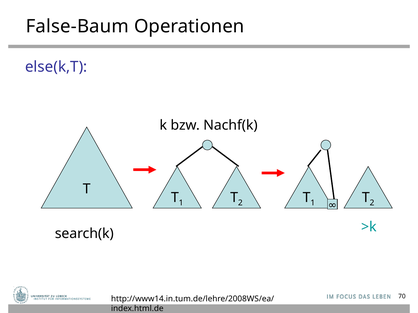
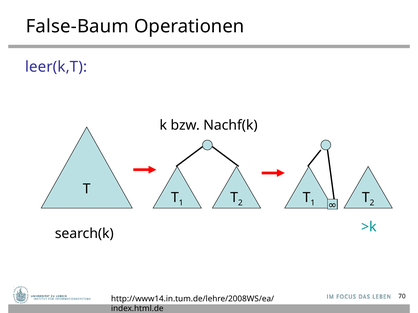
else(k,T: else(k,T -> leer(k,T
